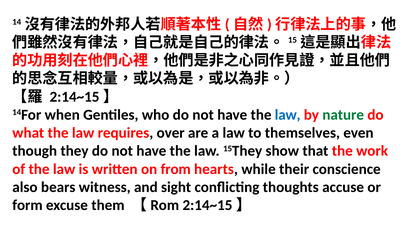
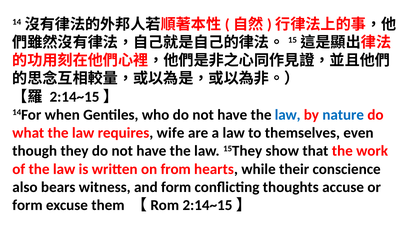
nature colour: green -> blue
over: over -> wife
and sight: sight -> form
